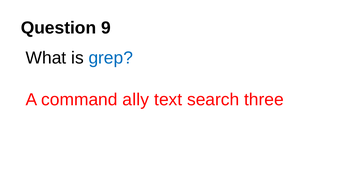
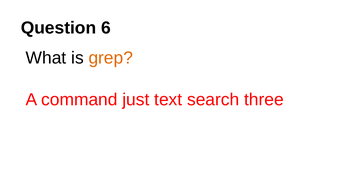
9: 9 -> 6
grep colour: blue -> orange
ally: ally -> just
